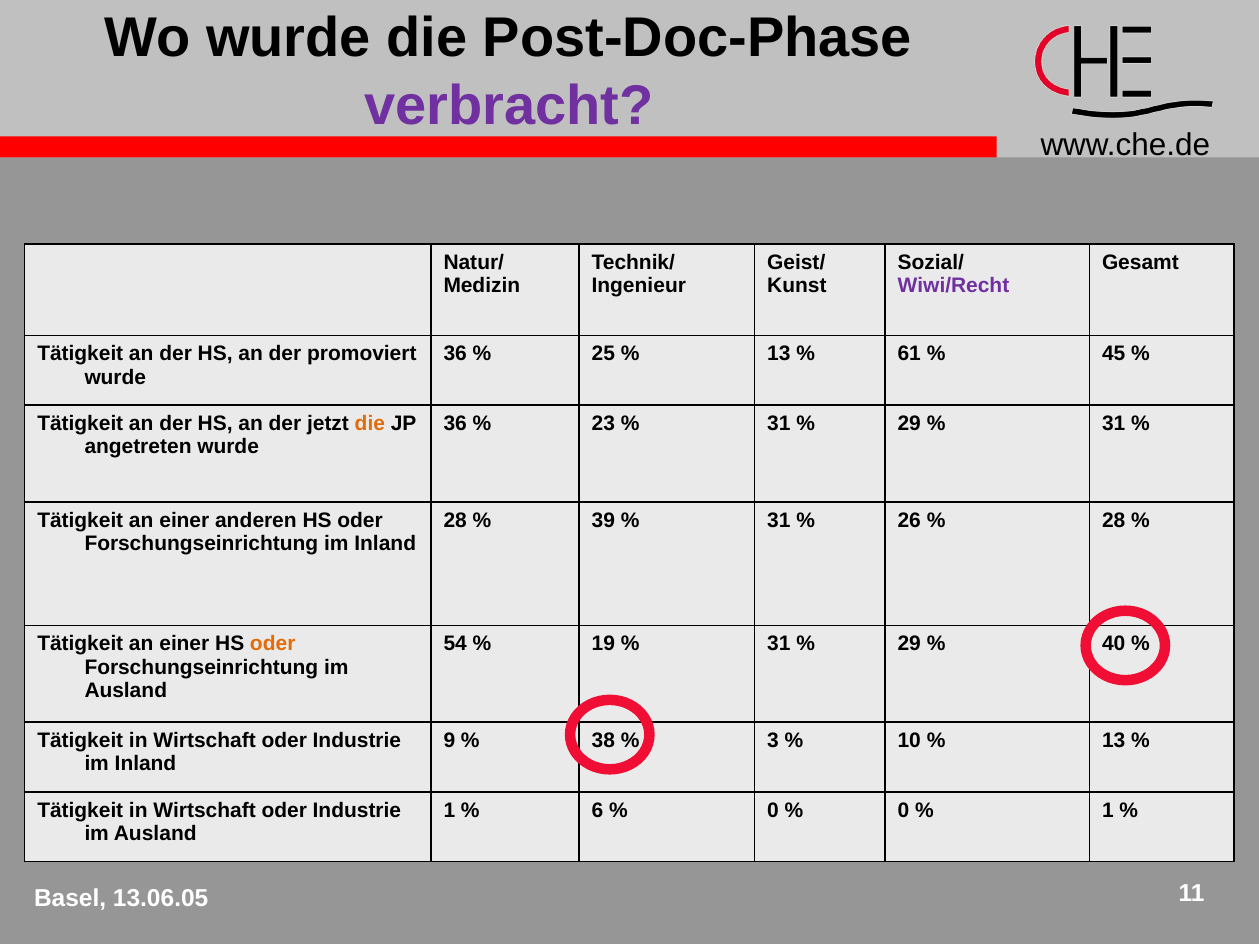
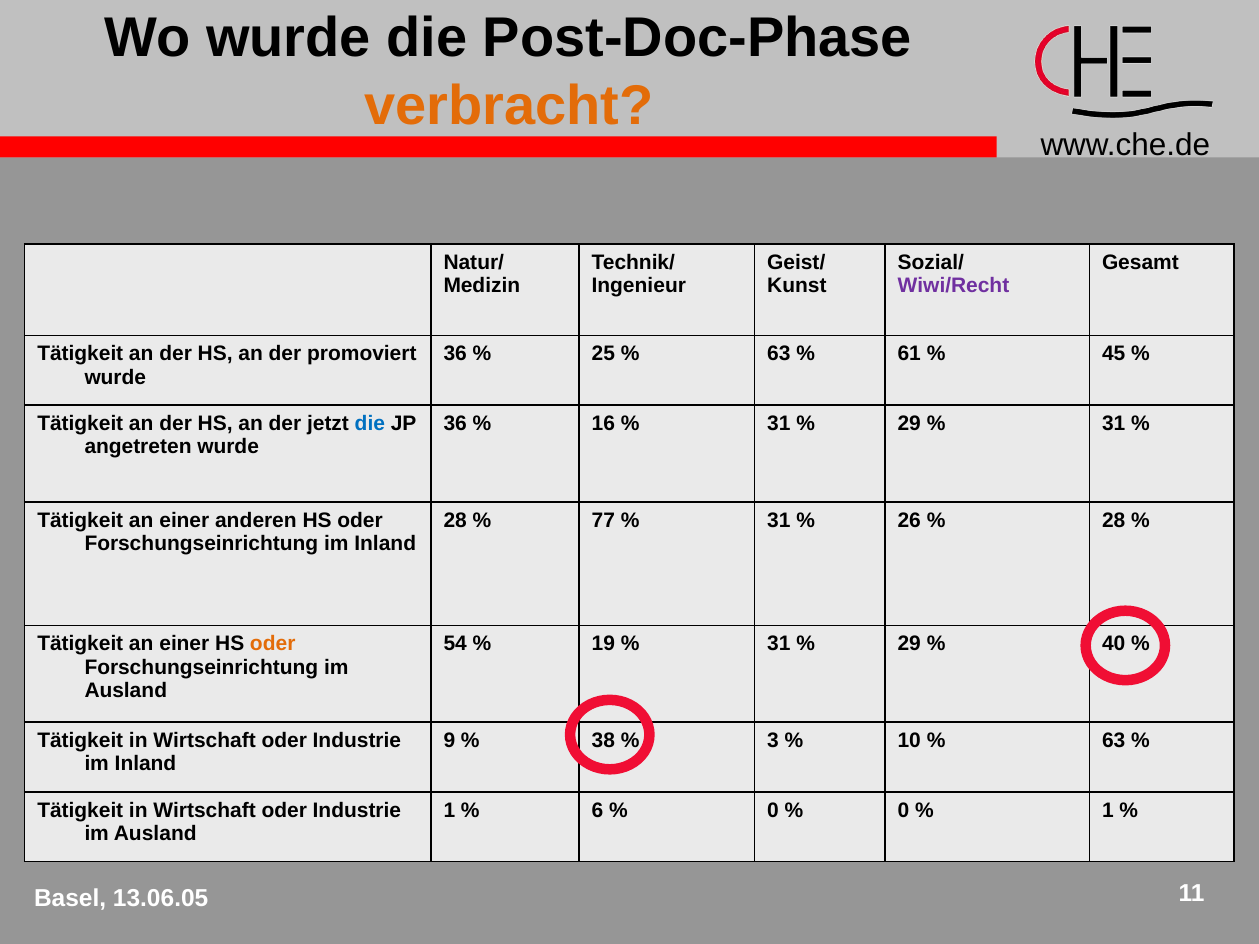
verbracht colour: purple -> orange
13 at (779, 354): 13 -> 63
die at (370, 424) colour: orange -> blue
23: 23 -> 16
39: 39 -> 77
13 at (1114, 741): 13 -> 63
